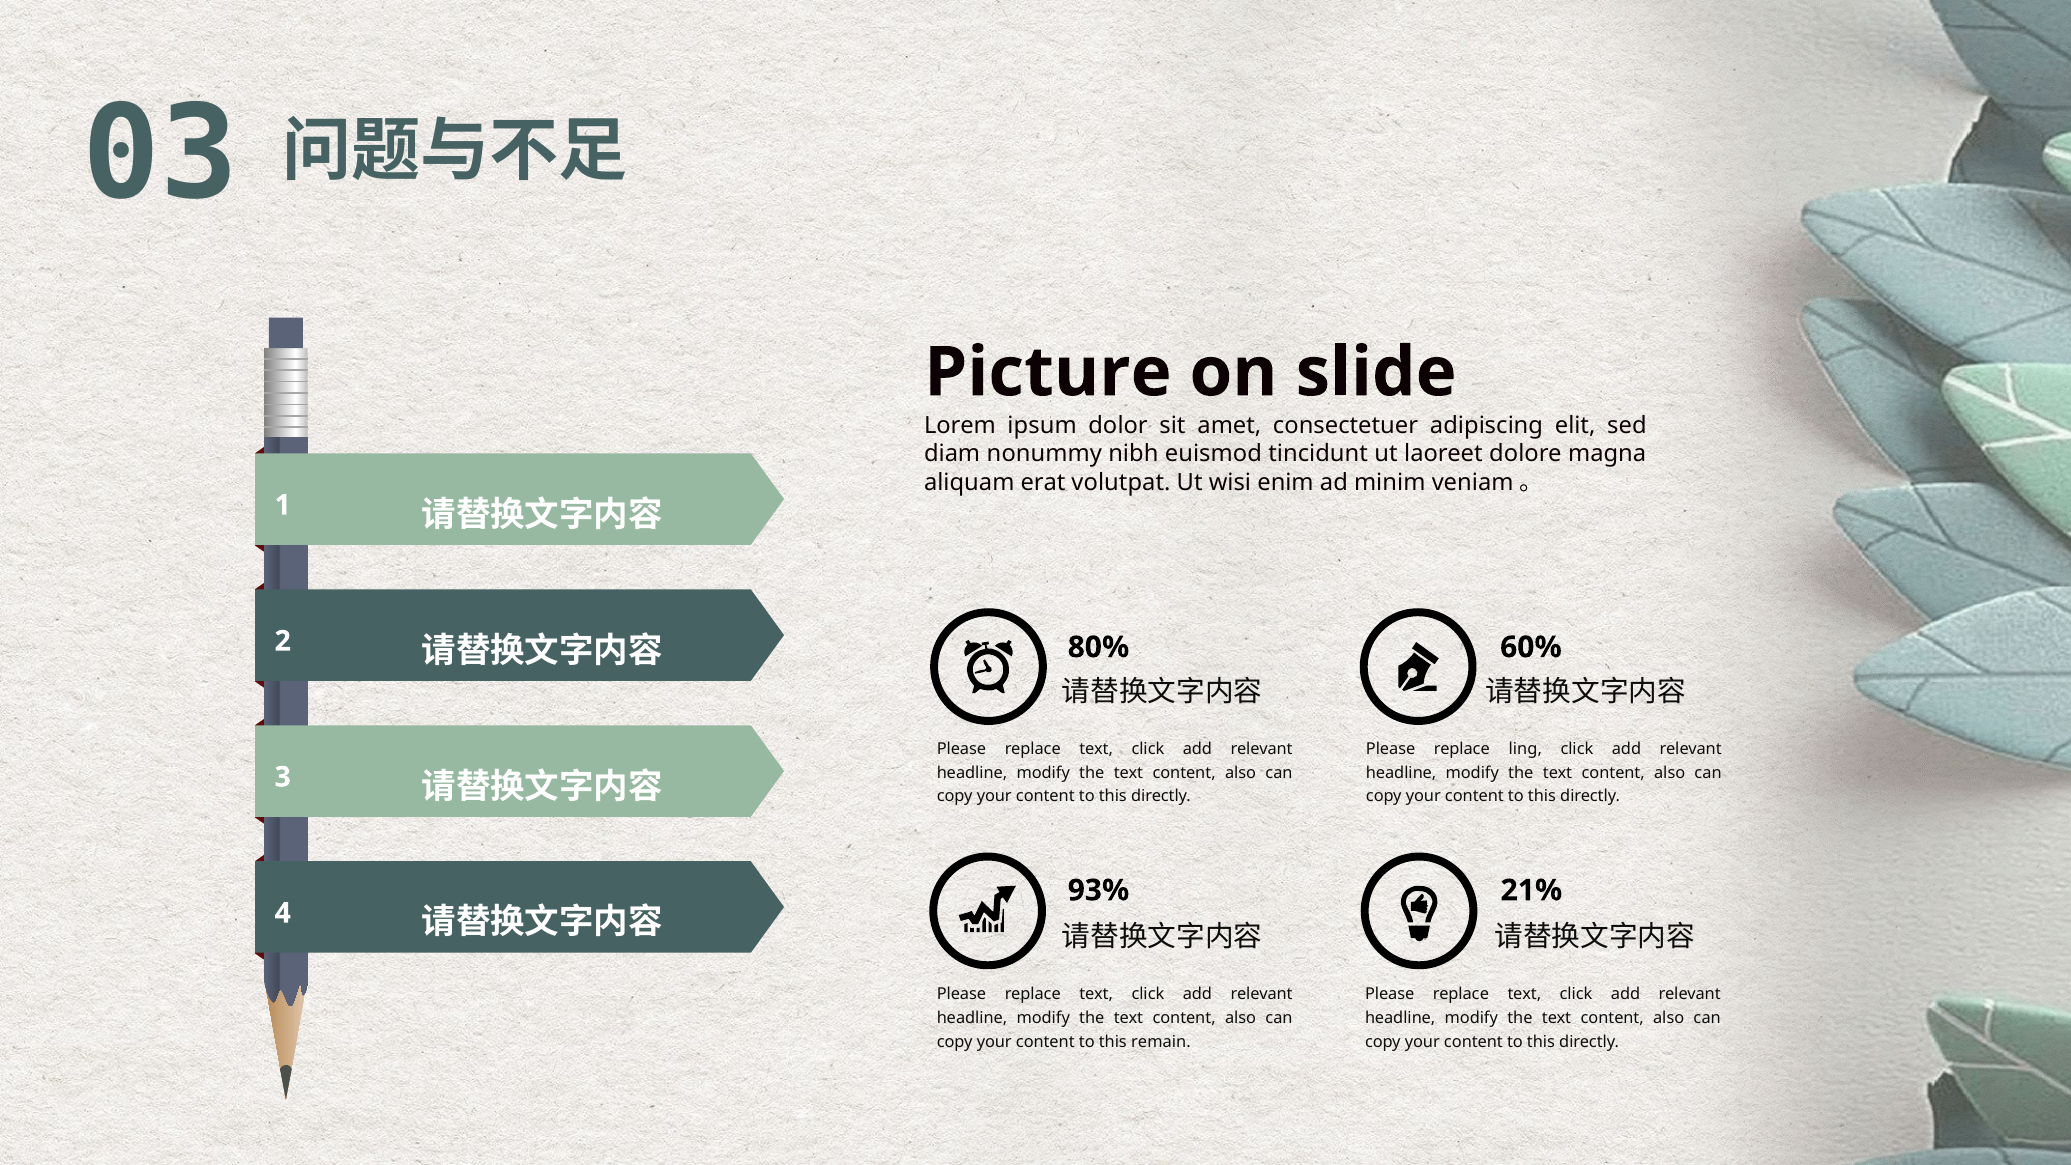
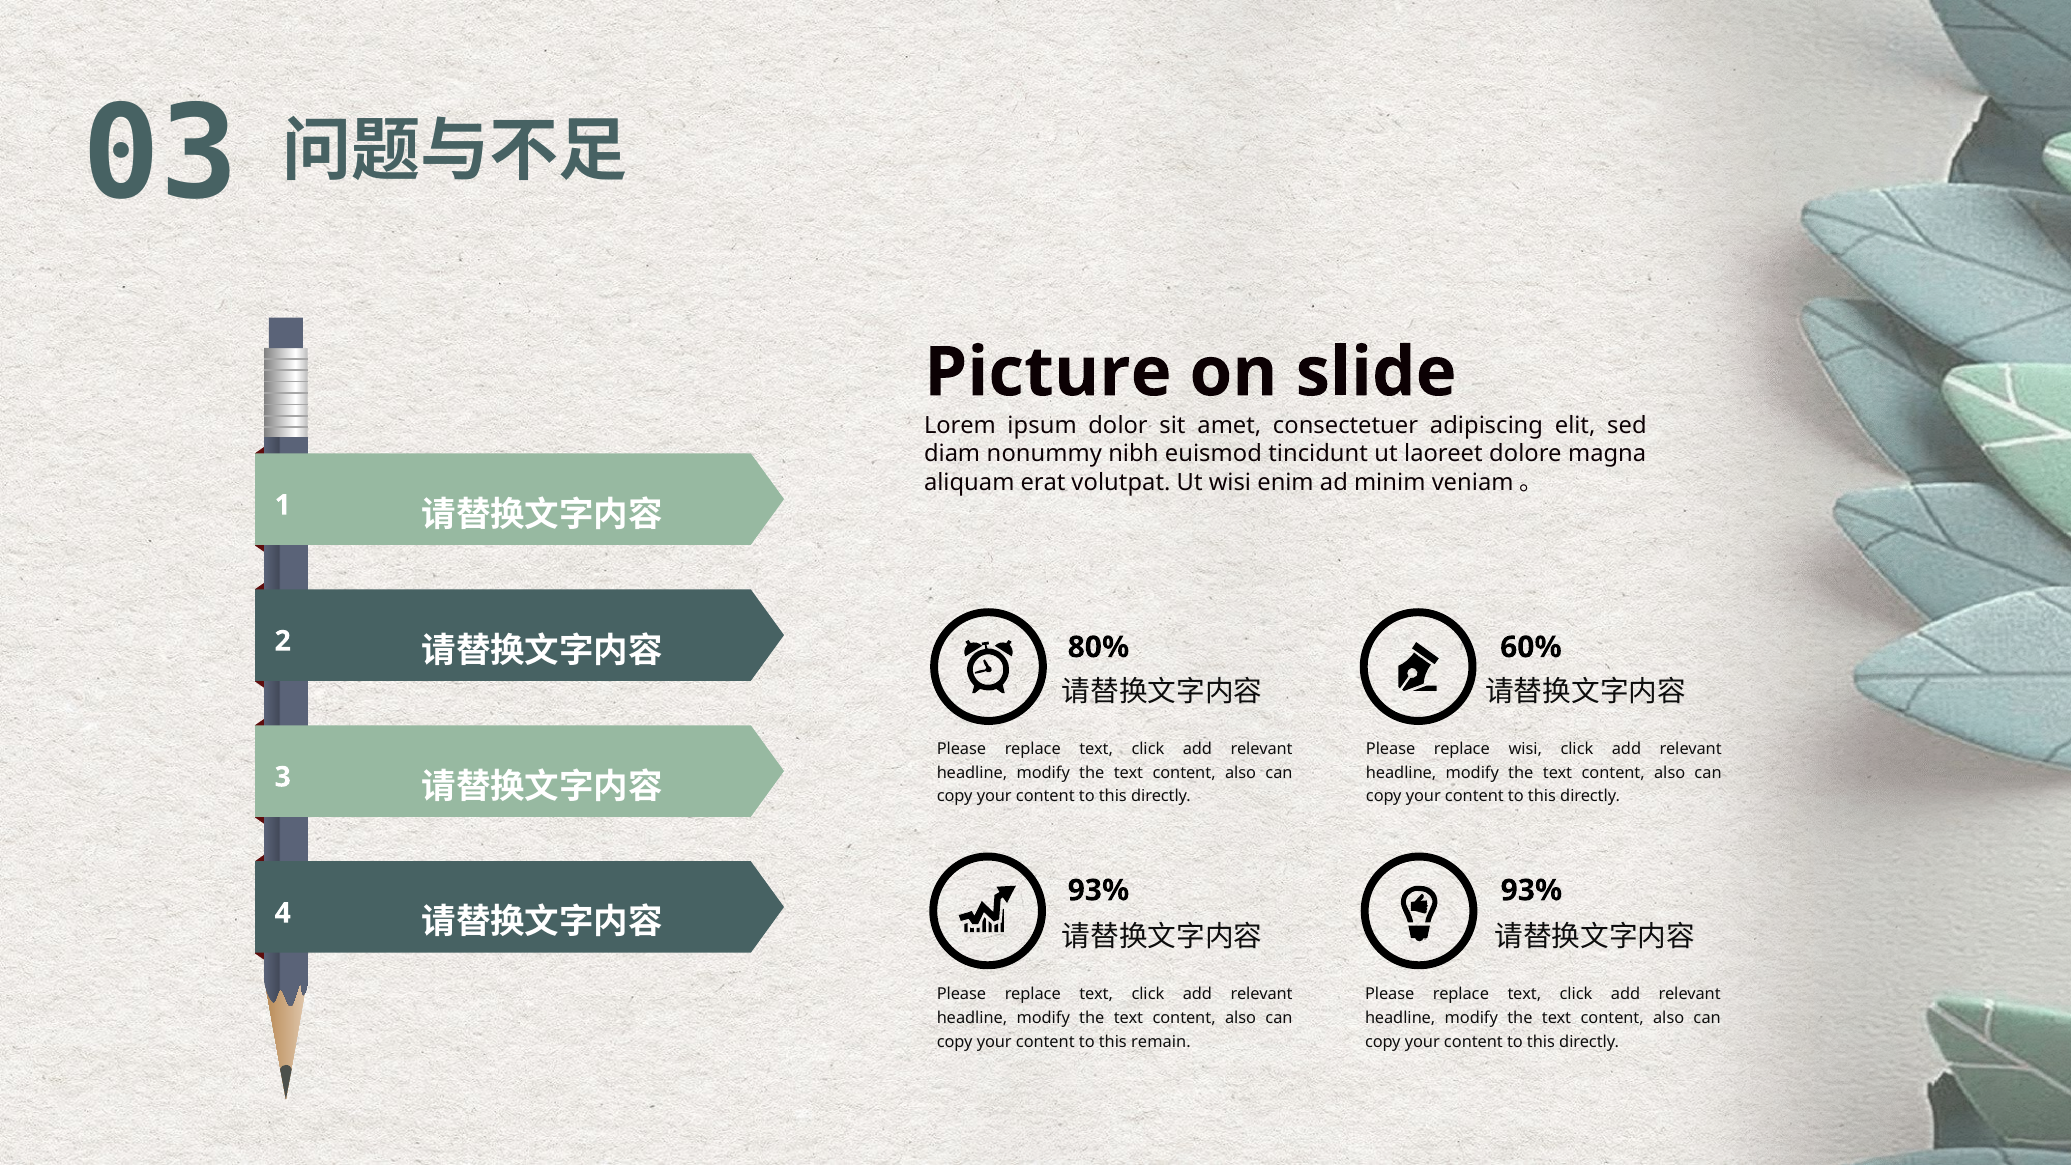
replace ling: ling -> wisi
21% at (1531, 890): 21% -> 93%
